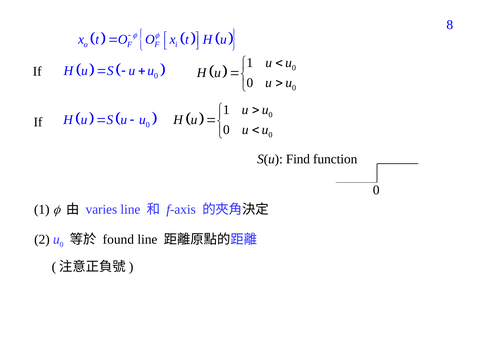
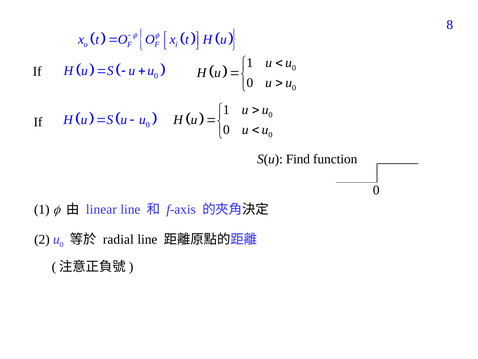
varies: varies -> linear
found: found -> radial
